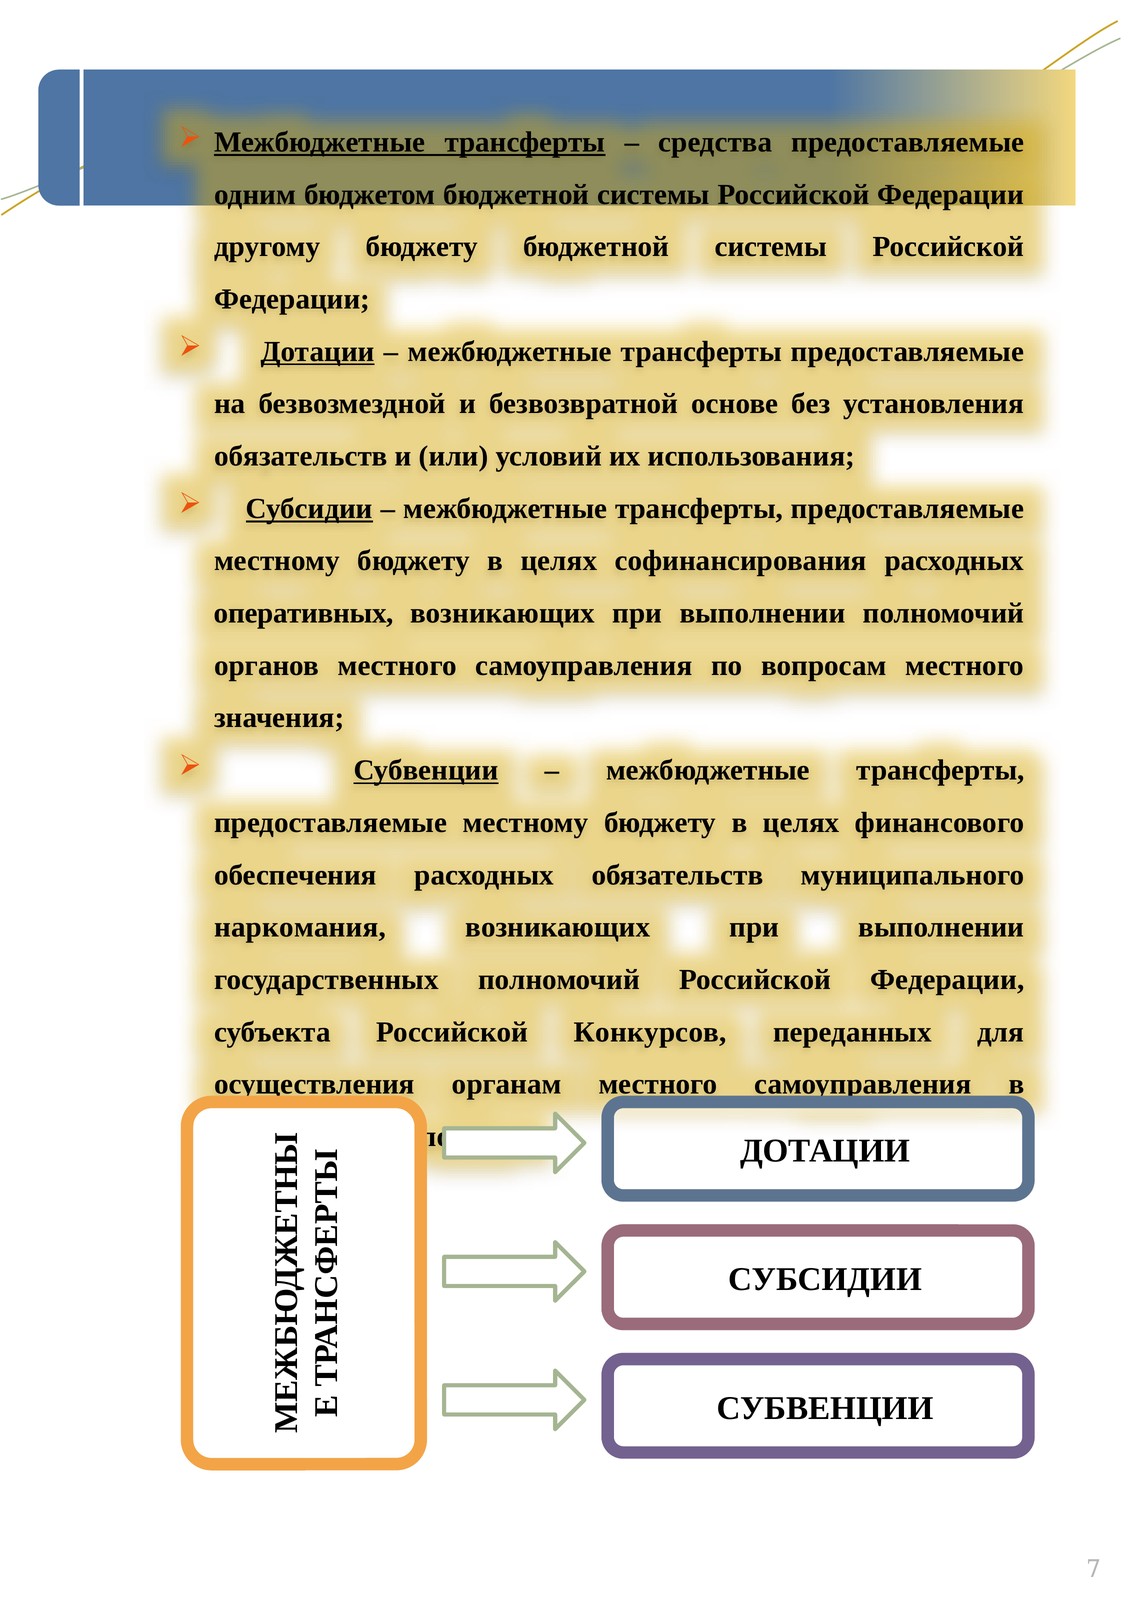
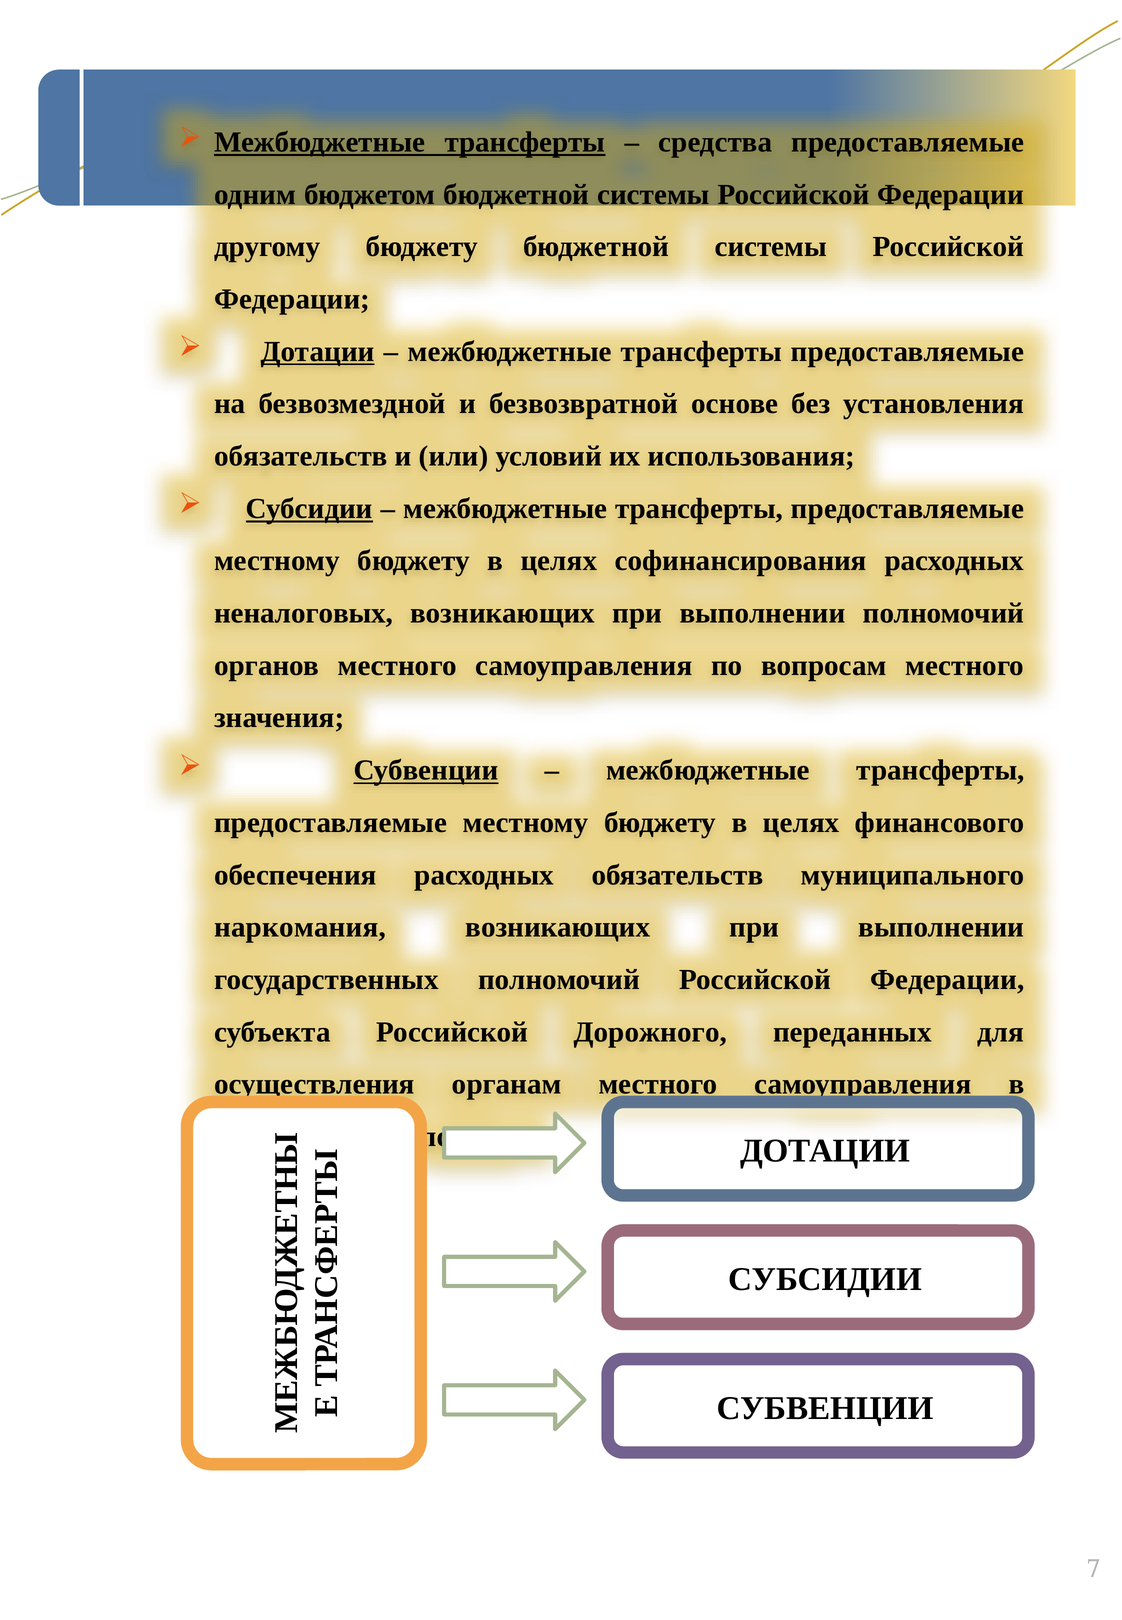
оперативных: оперативных -> неналоговых
Конкурсов: Конкурсов -> Дорожного
